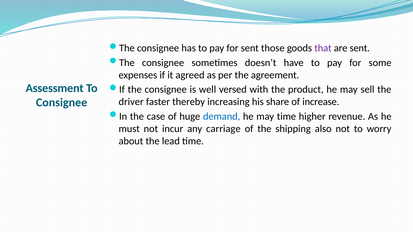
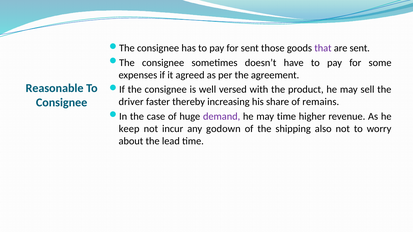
Assessment: Assessment -> Reasonable
increase: increase -> remains
demand colour: blue -> purple
must: must -> keep
carriage: carriage -> godown
